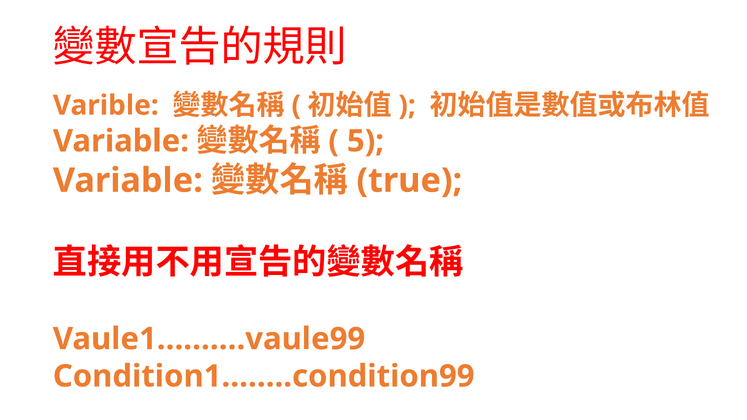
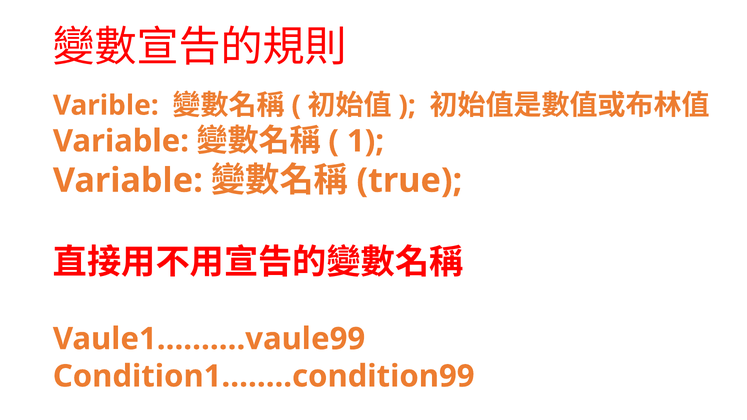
5: 5 -> 1
